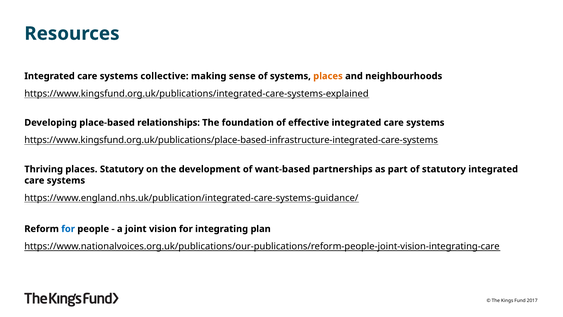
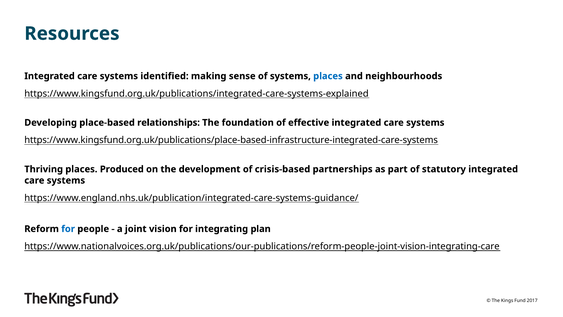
collective: collective -> identified
places at (328, 76) colour: orange -> blue
places Statutory: Statutory -> Produced
want-based: want-based -> crisis-based
